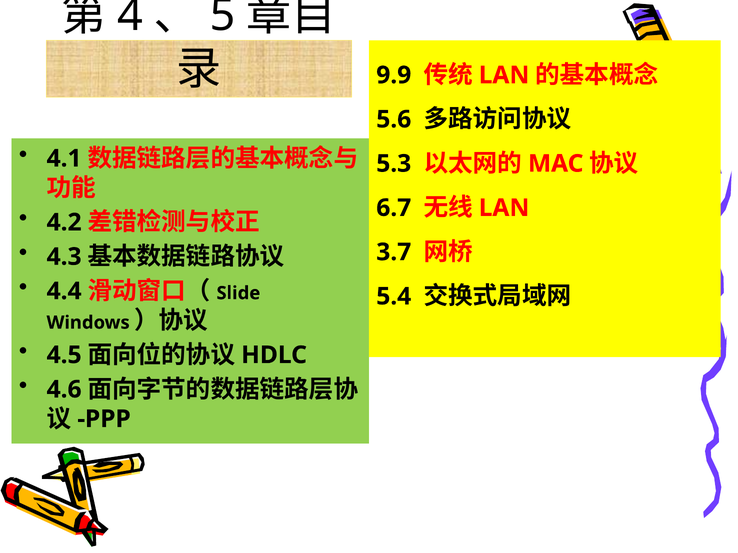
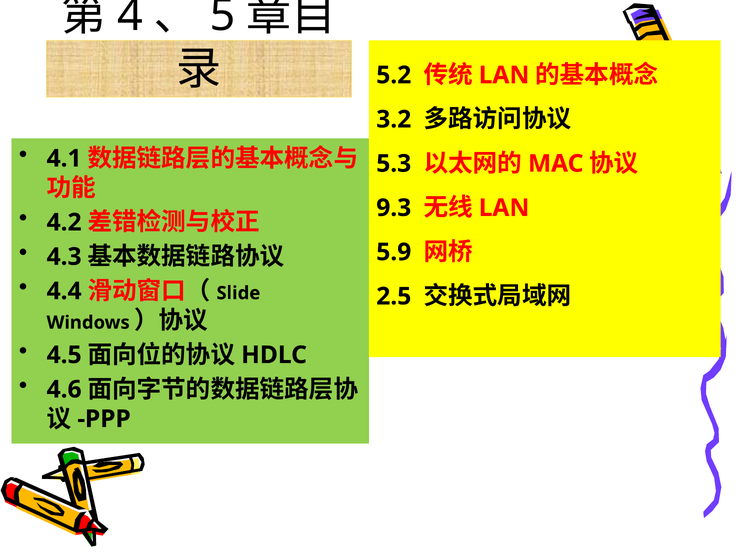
9.9: 9.9 -> 5.2
5.6: 5.6 -> 3.2
6.7: 6.7 -> 9.3
3.7: 3.7 -> 5.9
5.4: 5.4 -> 2.5
